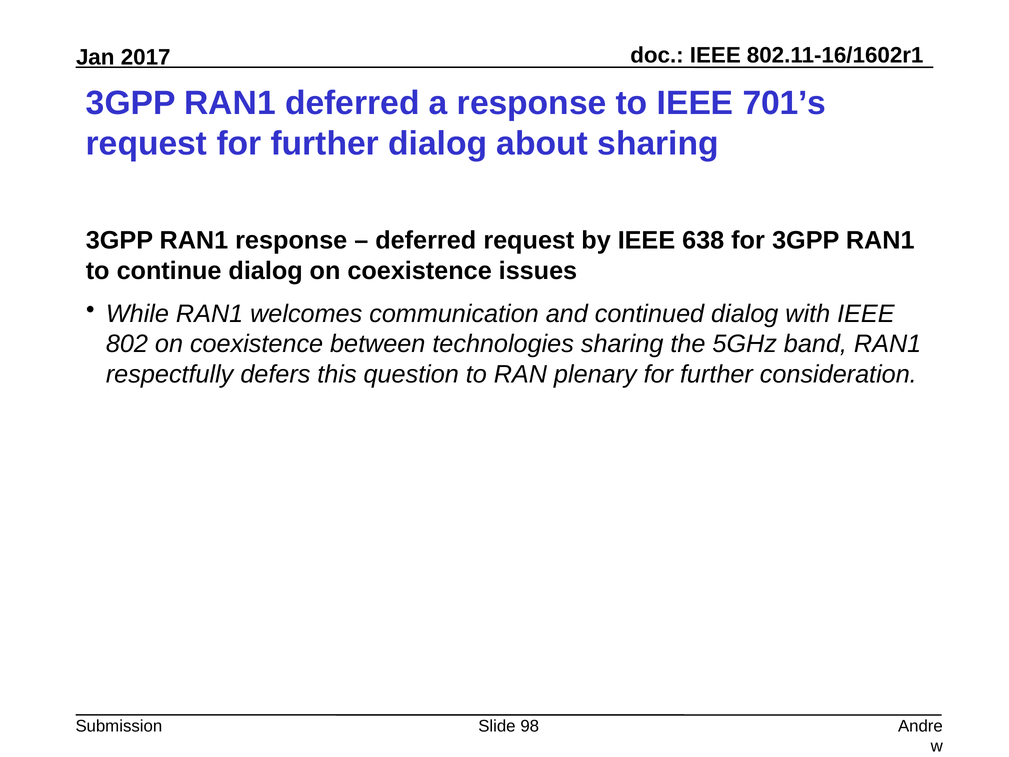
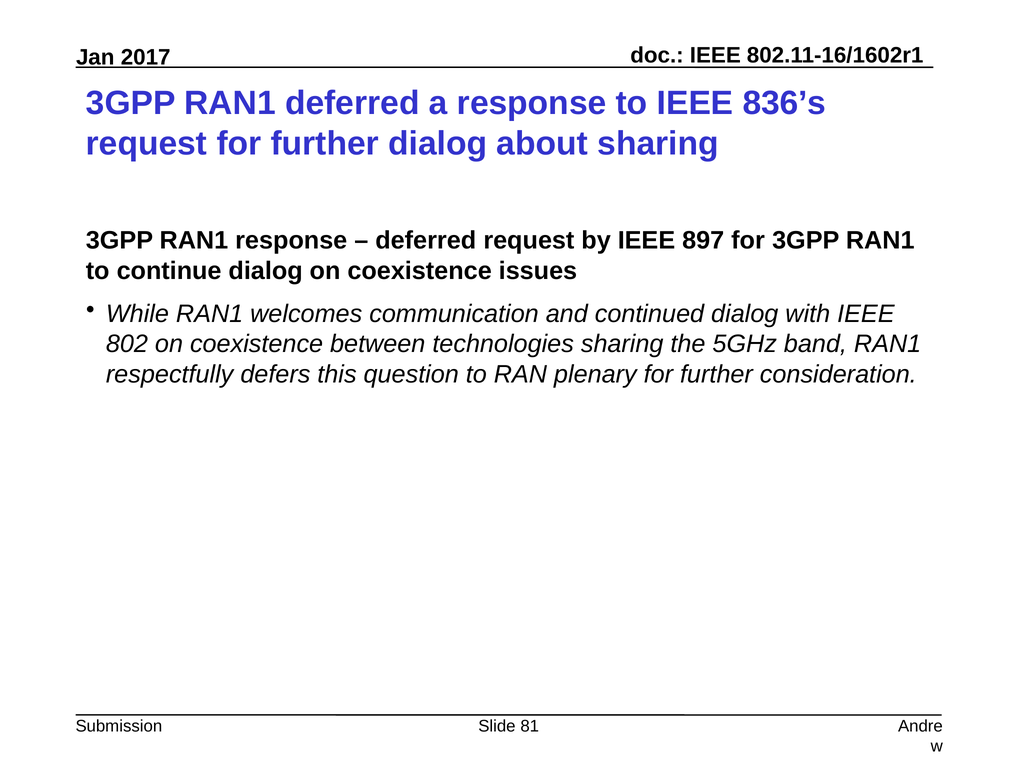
701’s: 701’s -> 836’s
638: 638 -> 897
98: 98 -> 81
